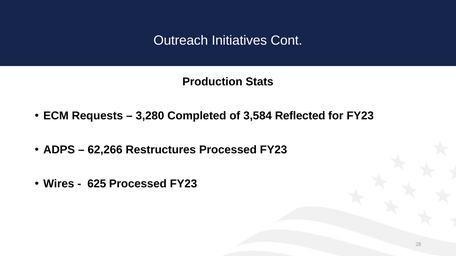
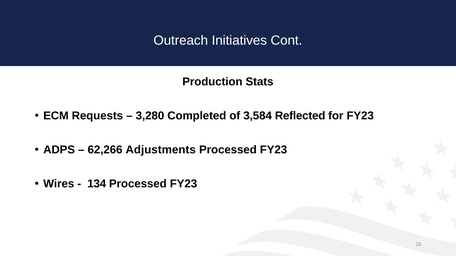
Restructures: Restructures -> Adjustments
625: 625 -> 134
